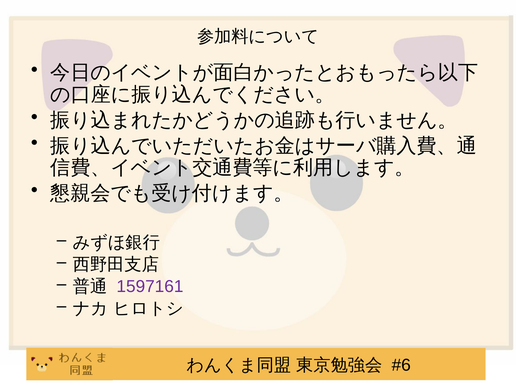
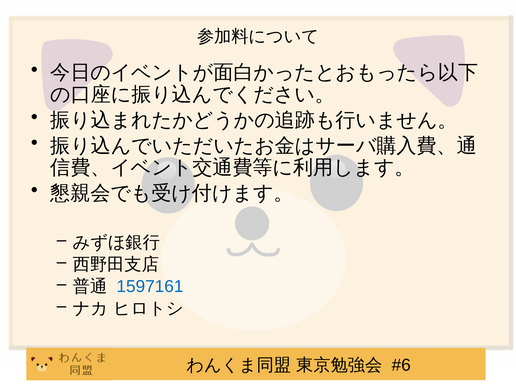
1597161 colour: purple -> blue
